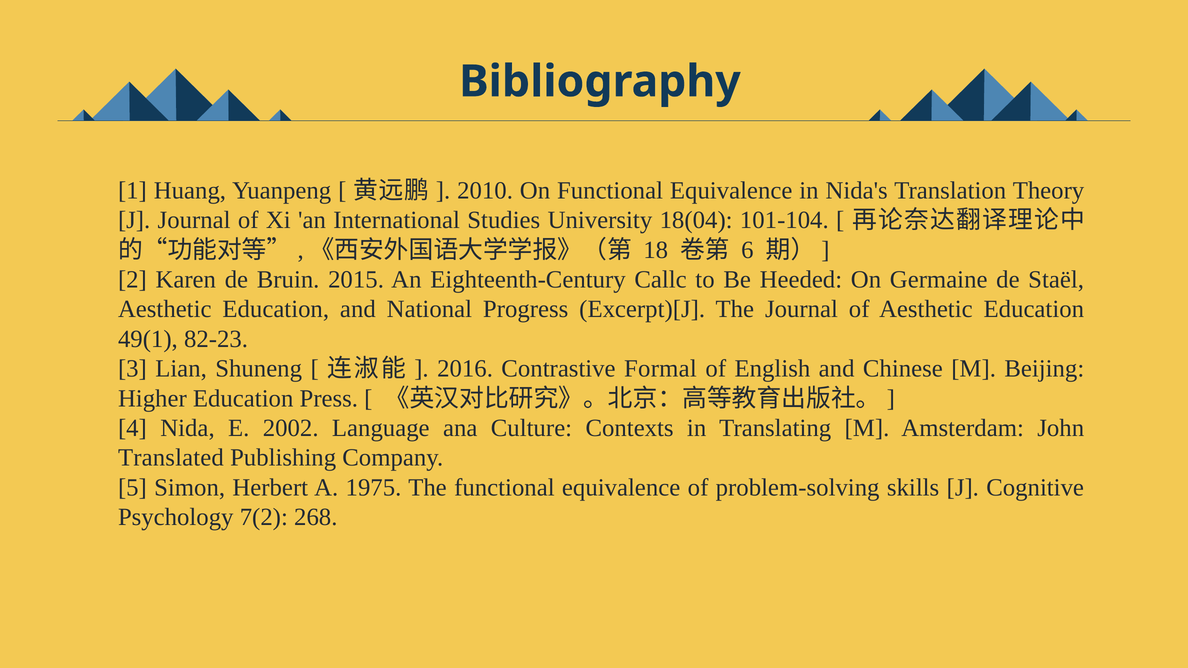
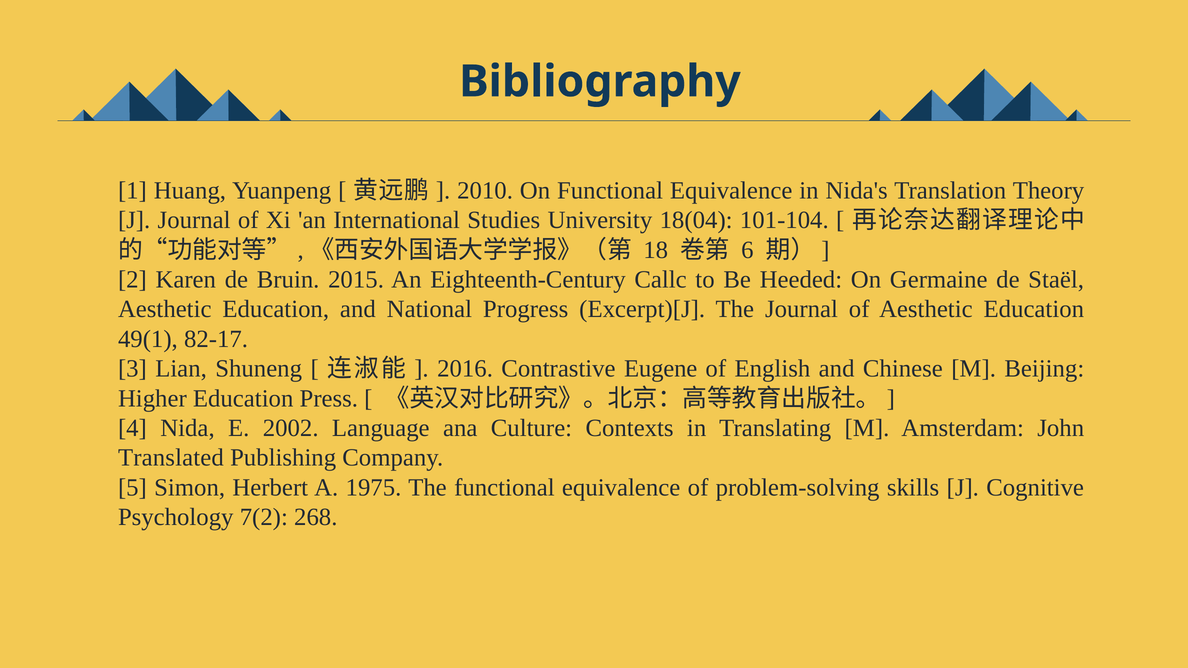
82-23: 82-23 -> 82-17
Formal: Formal -> Eugene
